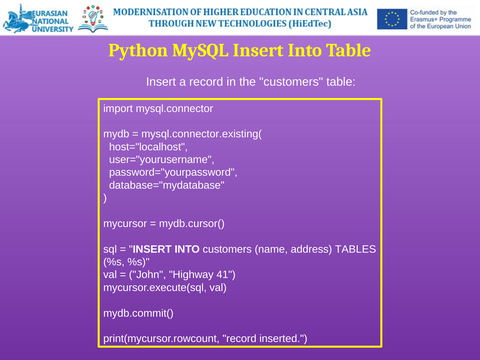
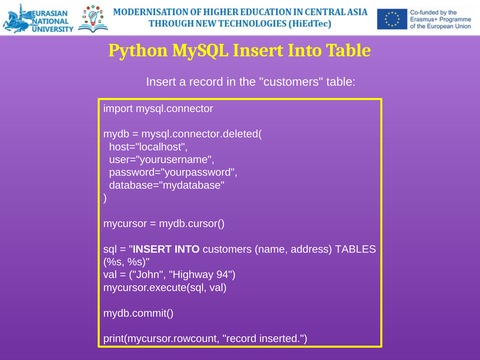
mysql.connector.existing(: mysql.connector.existing( -> mysql.connector.deleted(
41: 41 -> 94
